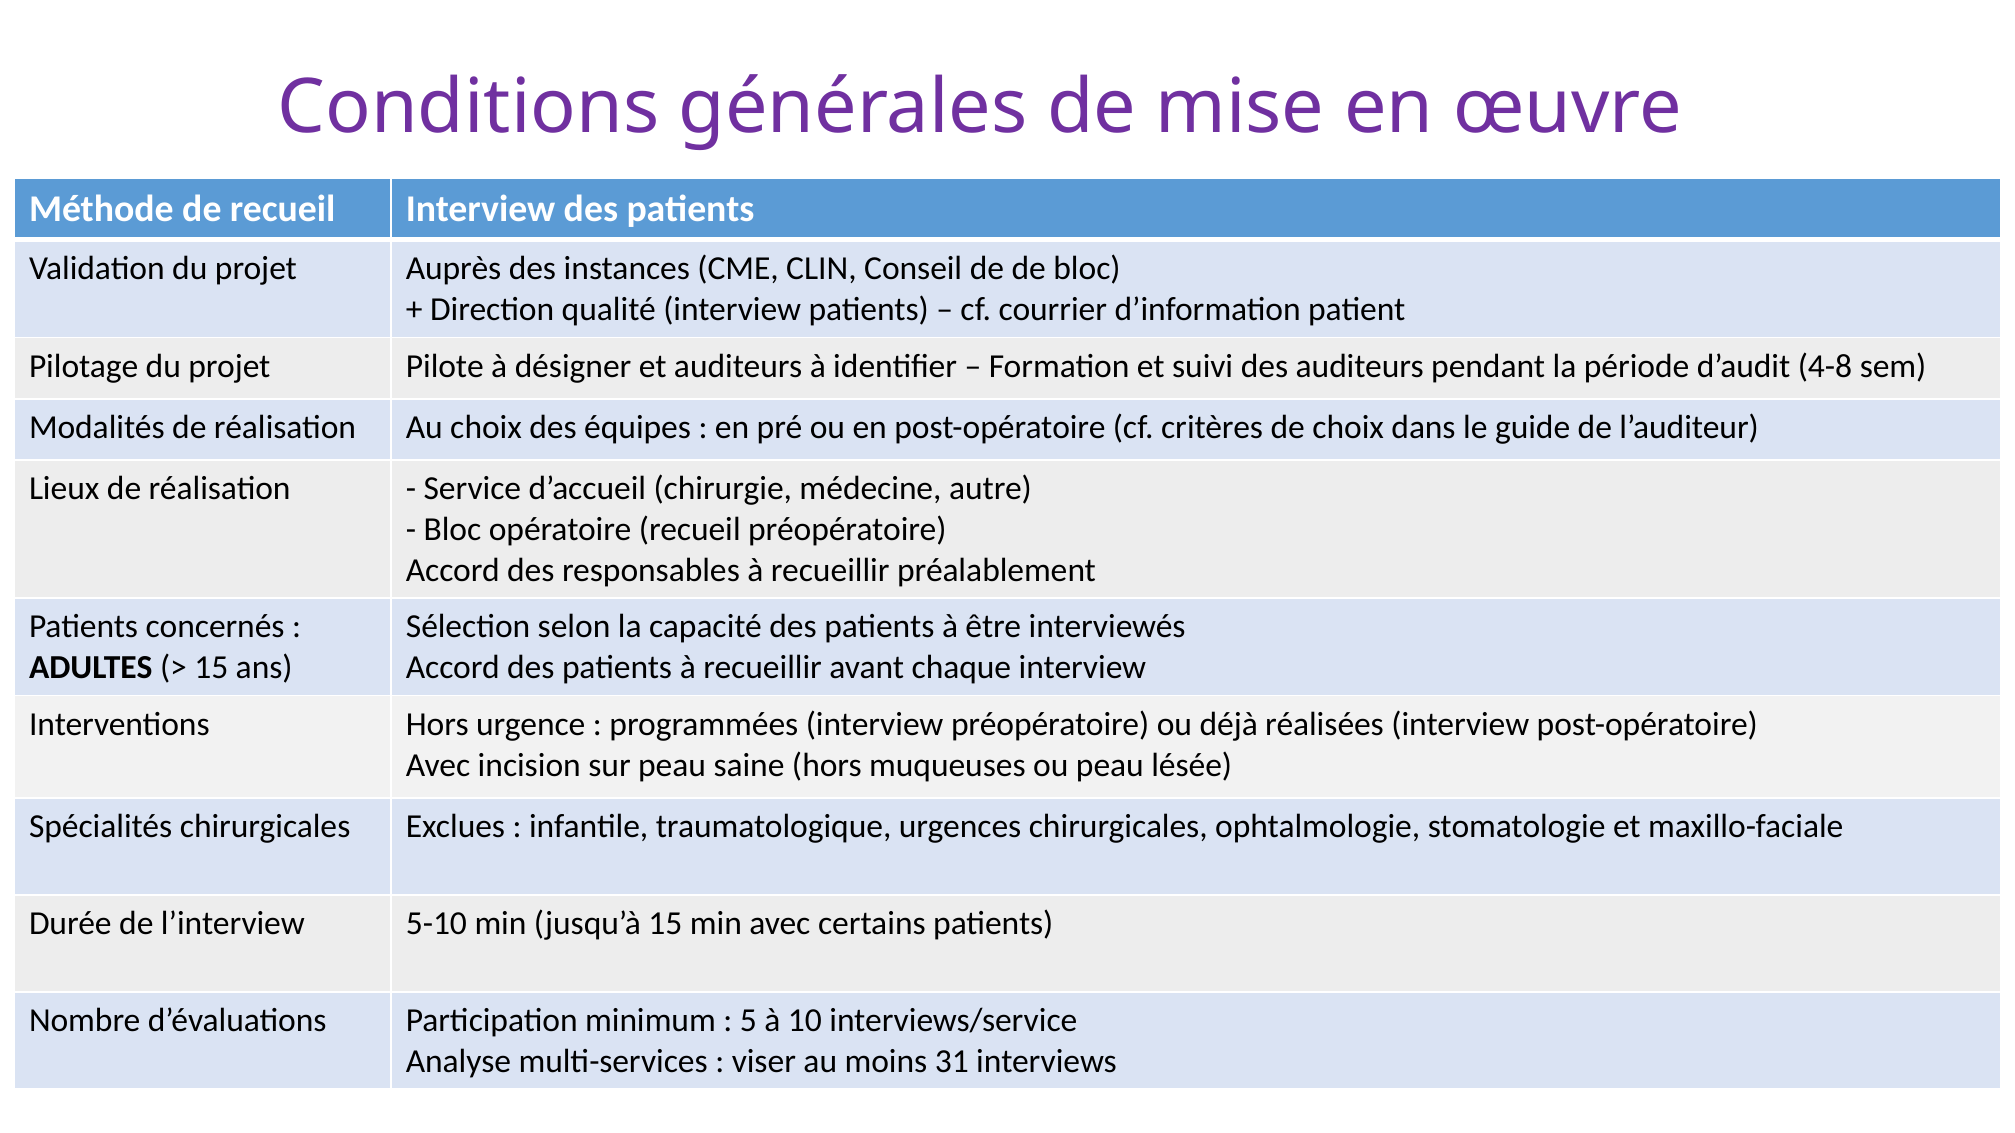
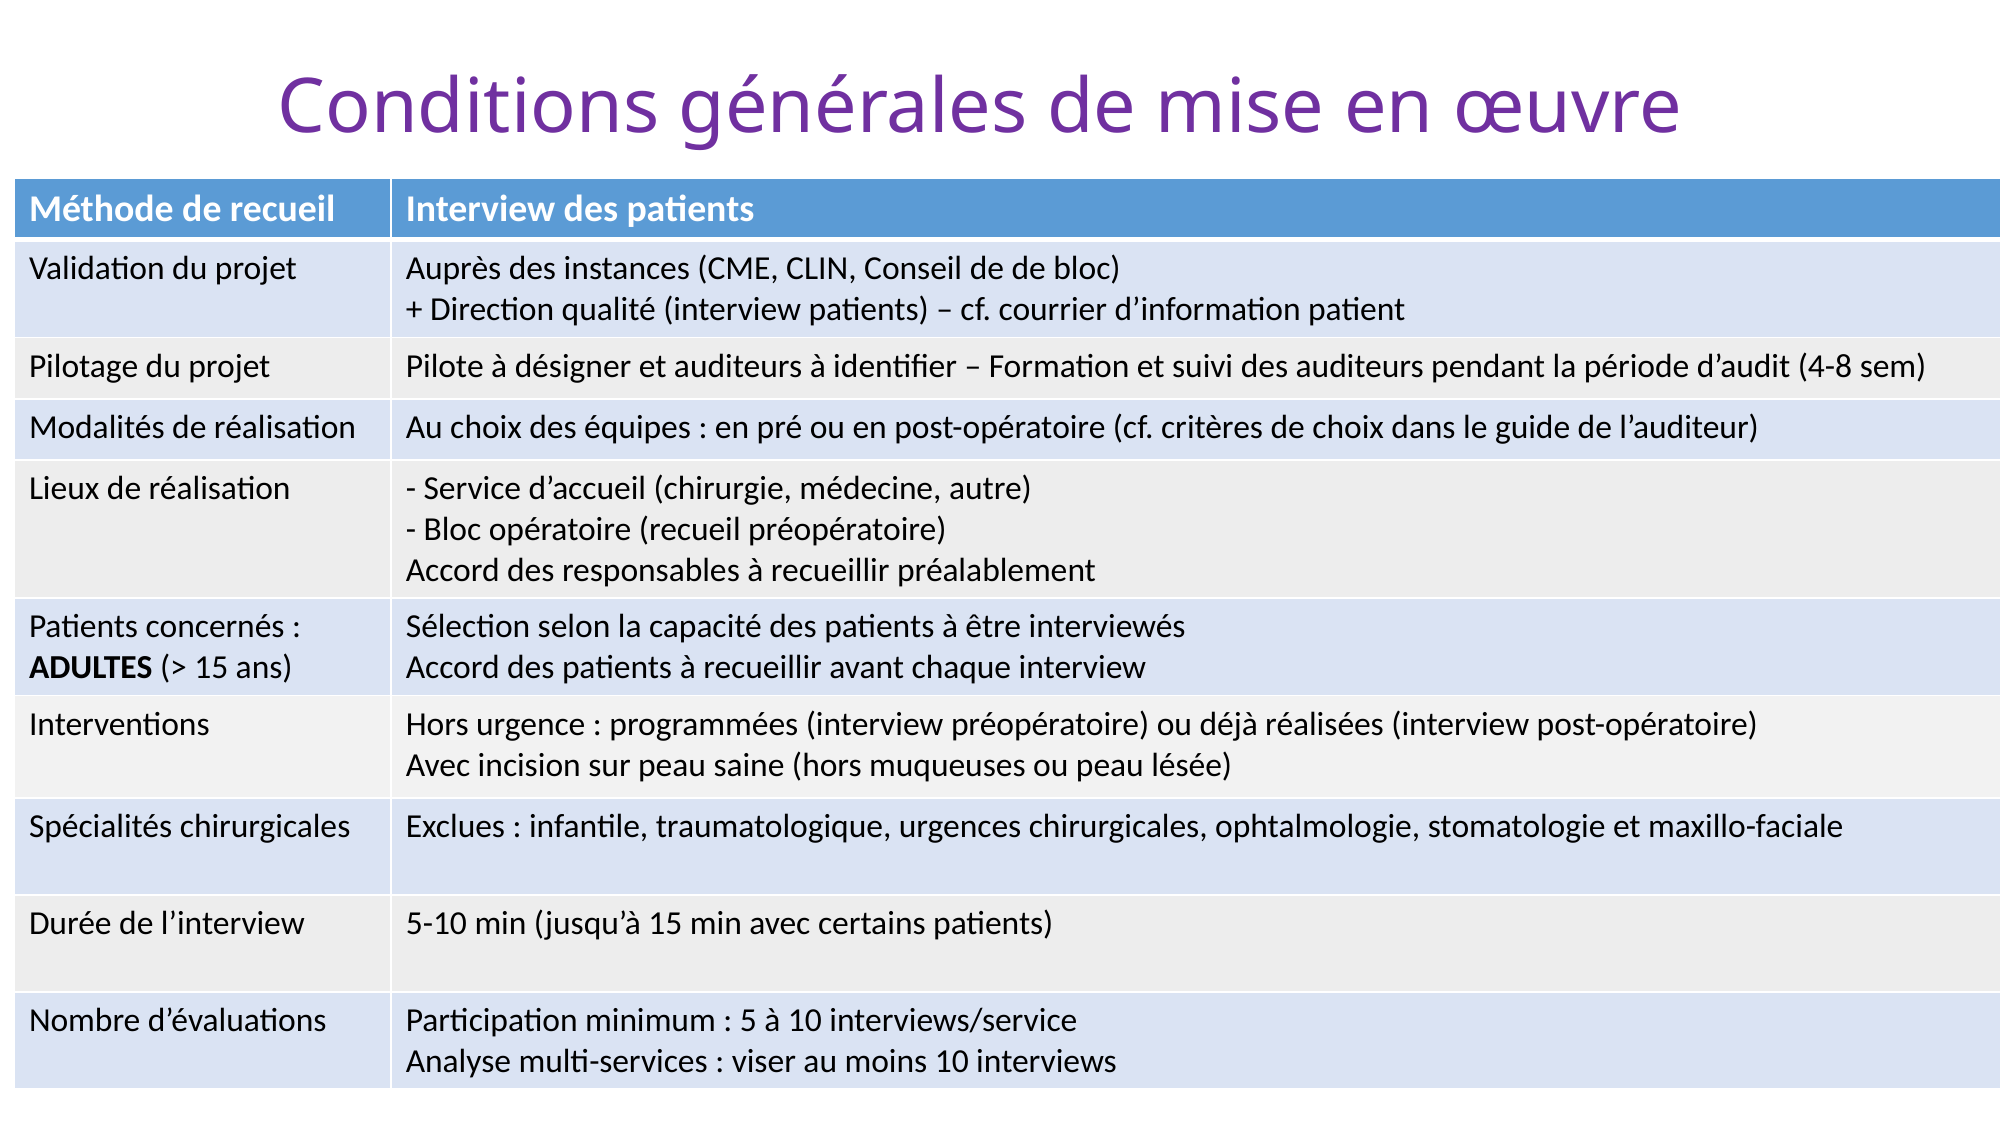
moins 31: 31 -> 10
